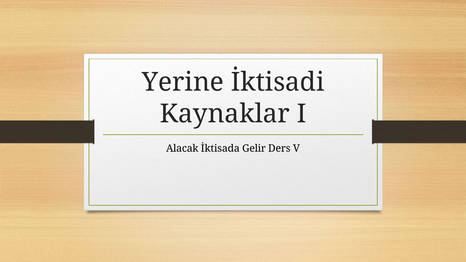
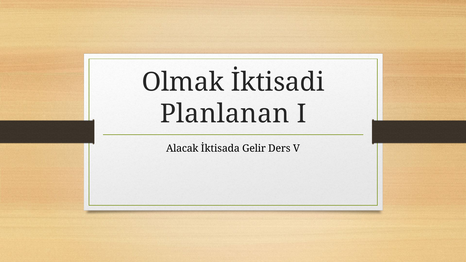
Yerine: Yerine -> Olmak
Kaynaklar: Kaynaklar -> Planlanan
